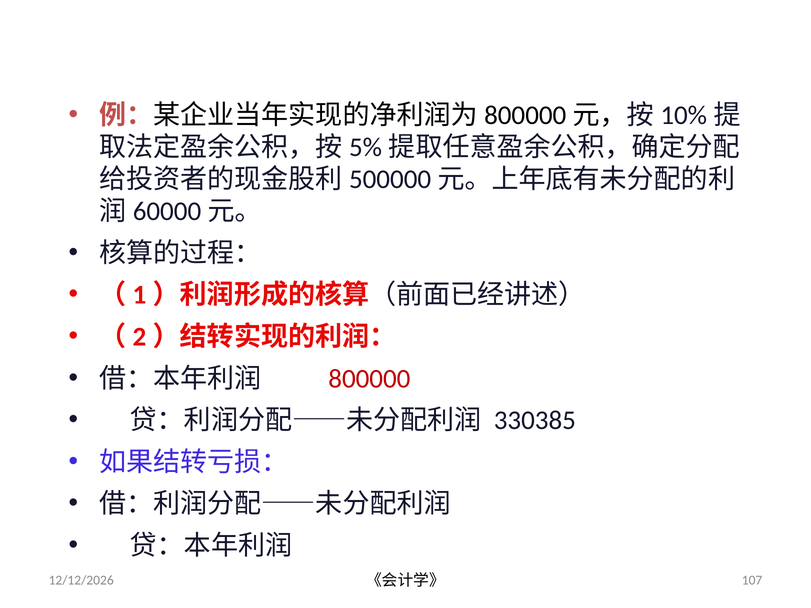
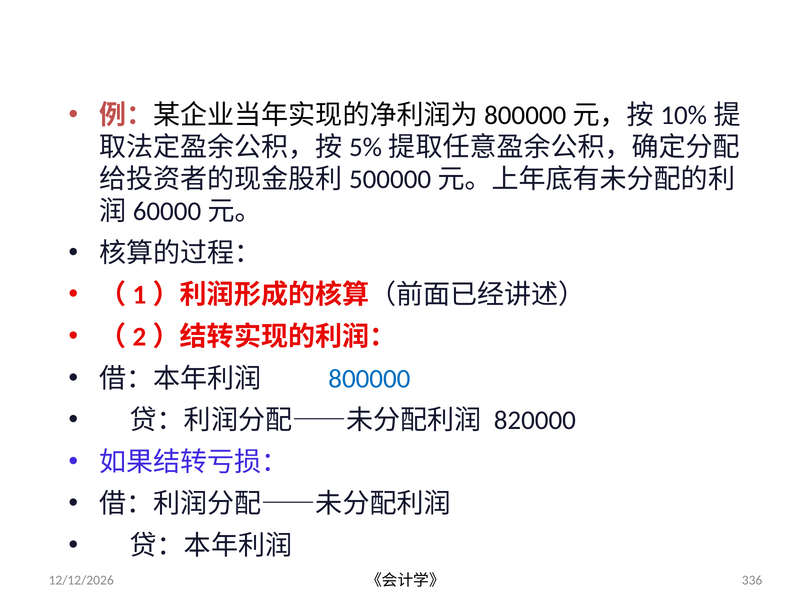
800000 colour: red -> blue
330385: 330385 -> 820000
107: 107 -> 336
